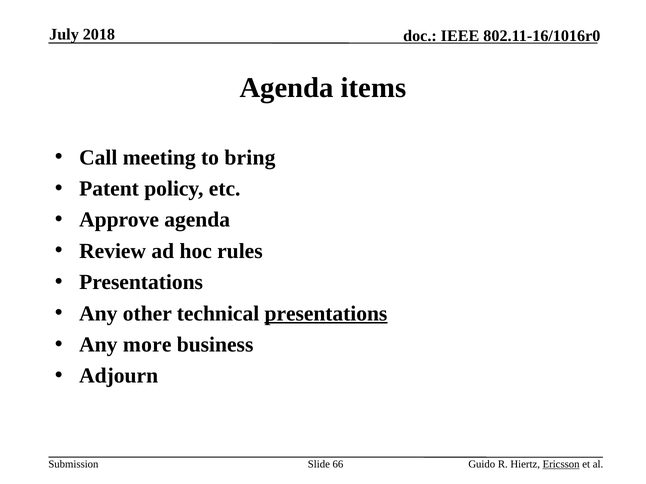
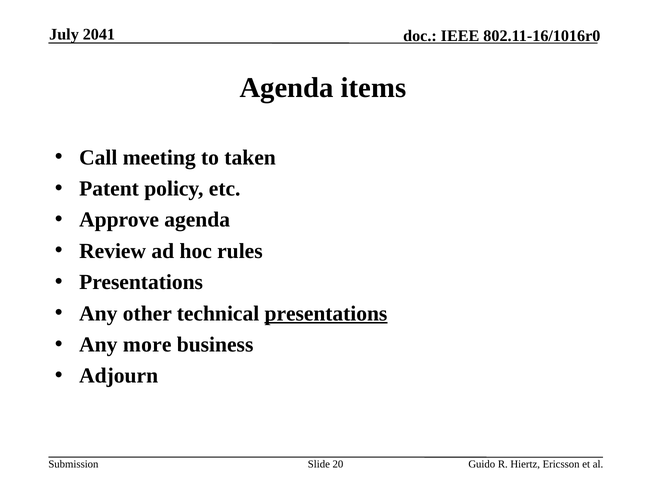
2018: 2018 -> 2041
bring: bring -> taken
66: 66 -> 20
Ericsson underline: present -> none
